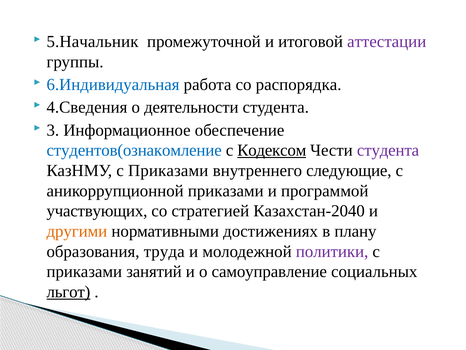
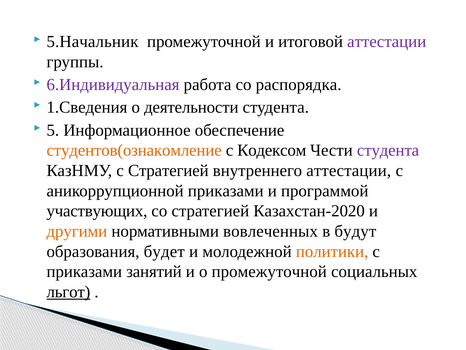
6.Индивидуальная colour: blue -> purple
4.Сведения: 4.Сведения -> 1.Сведения
3: 3 -> 5
студентов(ознакомление colour: blue -> orange
Кодексом underline: present -> none
КазНМУ с Приказами: Приказами -> Стратегией
внутреннего следующие: следующие -> аттестации
Казахстан-2040: Казахстан-2040 -> Казахстан-2020
достижениях: достижениях -> вовлеченных
плану: плану -> будут
труда: труда -> будет
политики colour: purple -> orange
о самоуправление: самоуправление -> промежуточной
